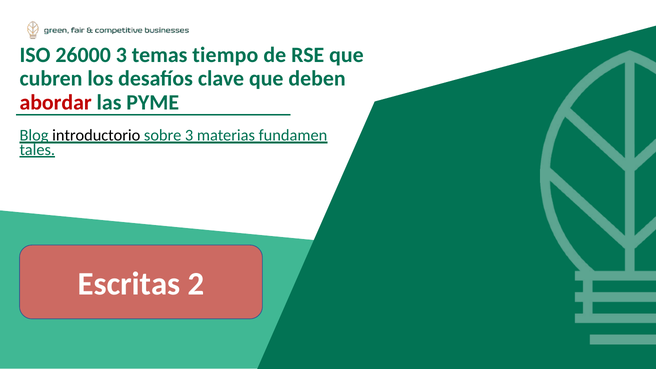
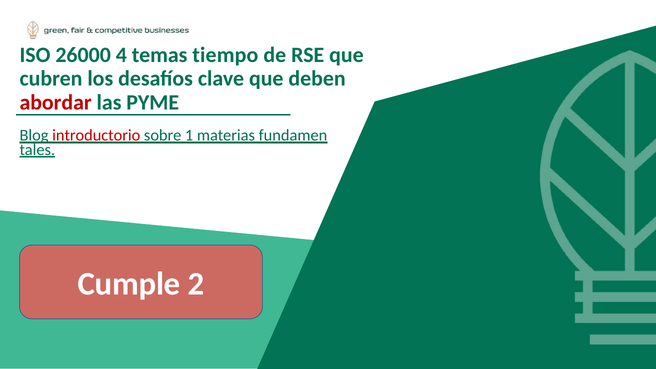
26000 3: 3 -> 4
introductorio colour: black -> red
sobre 3: 3 -> 1
Escritas: Escritas -> Cumple
